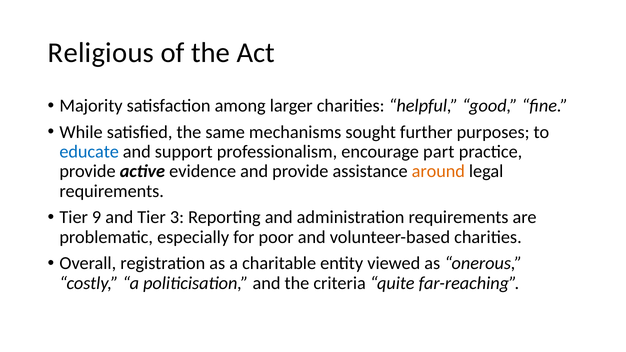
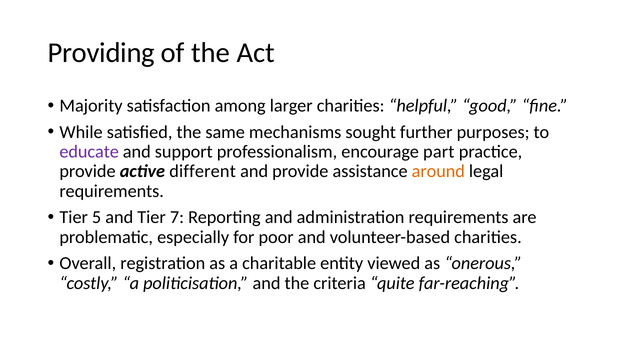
Religious: Religious -> Providing
educate colour: blue -> purple
evidence: evidence -> different
9: 9 -> 5
3: 3 -> 7
